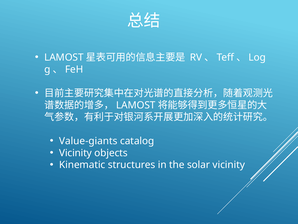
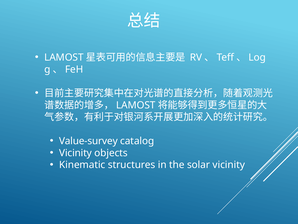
Value-giants: Value-giants -> Value-survey
